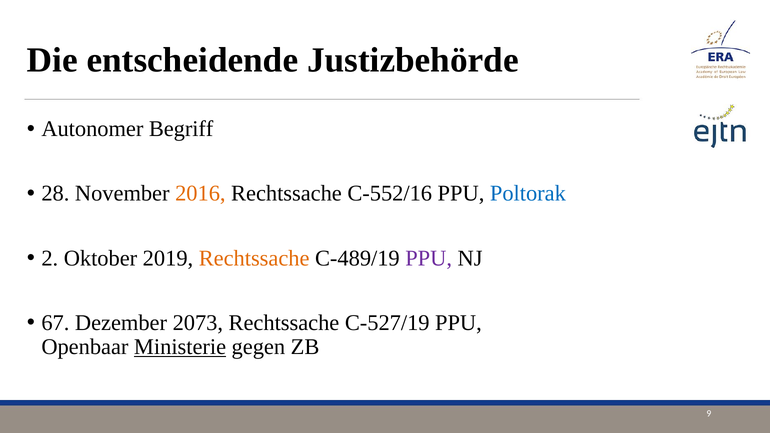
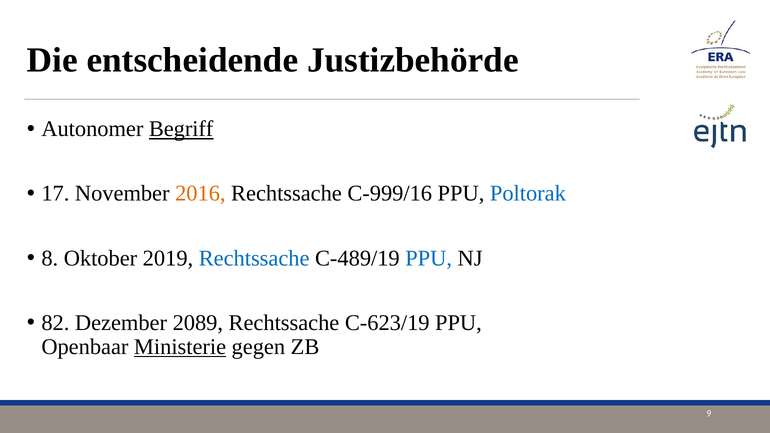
Begriff underline: none -> present
28: 28 -> 17
C-552/16: C-552/16 -> C-999/16
2: 2 -> 8
Rechtssache at (254, 258) colour: orange -> blue
PPU at (429, 258) colour: purple -> blue
67: 67 -> 82
2073: 2073 -> 2089
C-527/19: C-527/19 -> C-623/19
